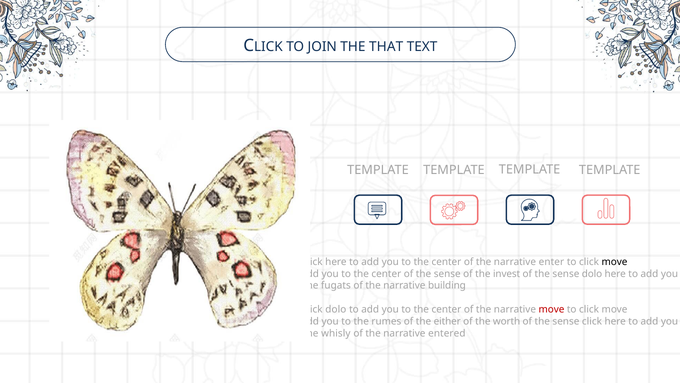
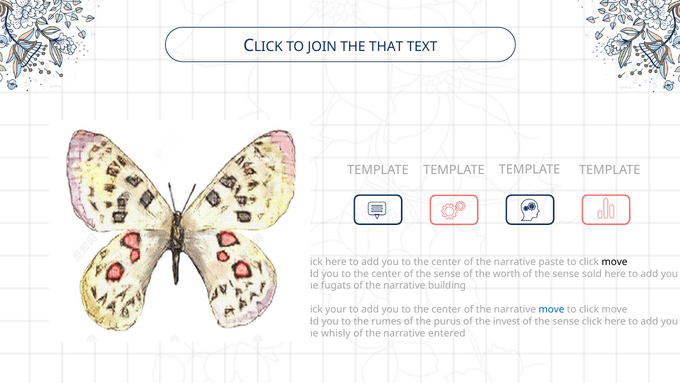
enter: enter -> paste
invest: invest -> worth
sense dolo: dolo -> sold
dolo at (336, 309): dolo -> your
move at (551, 309) colour: red -> blue
either: either -> purus
worth: worth -> invest
